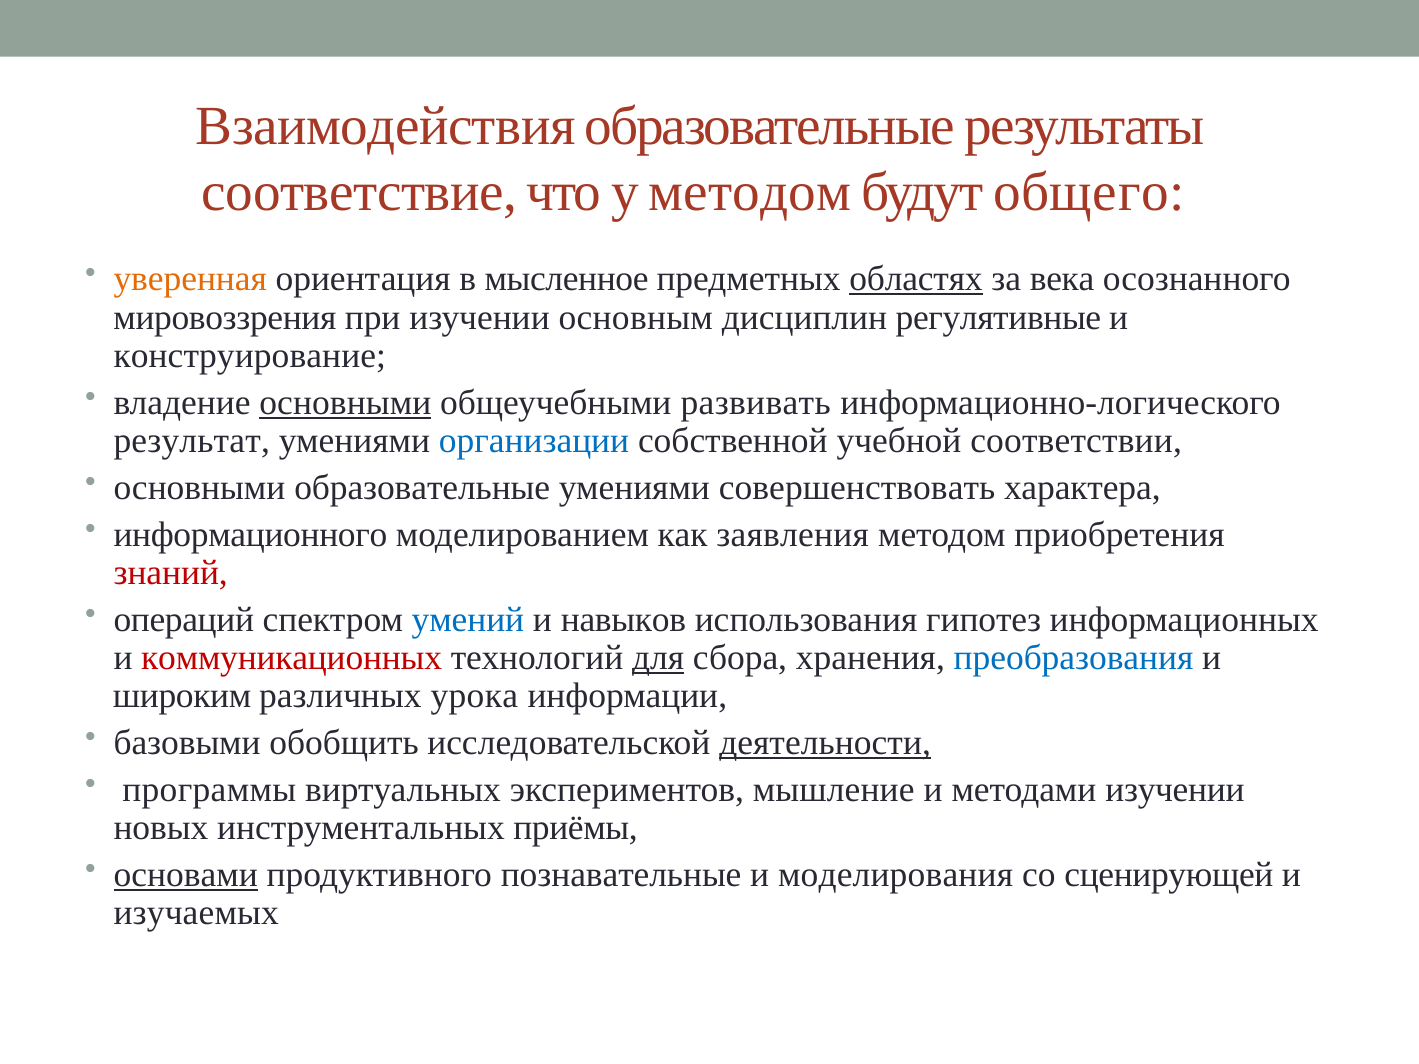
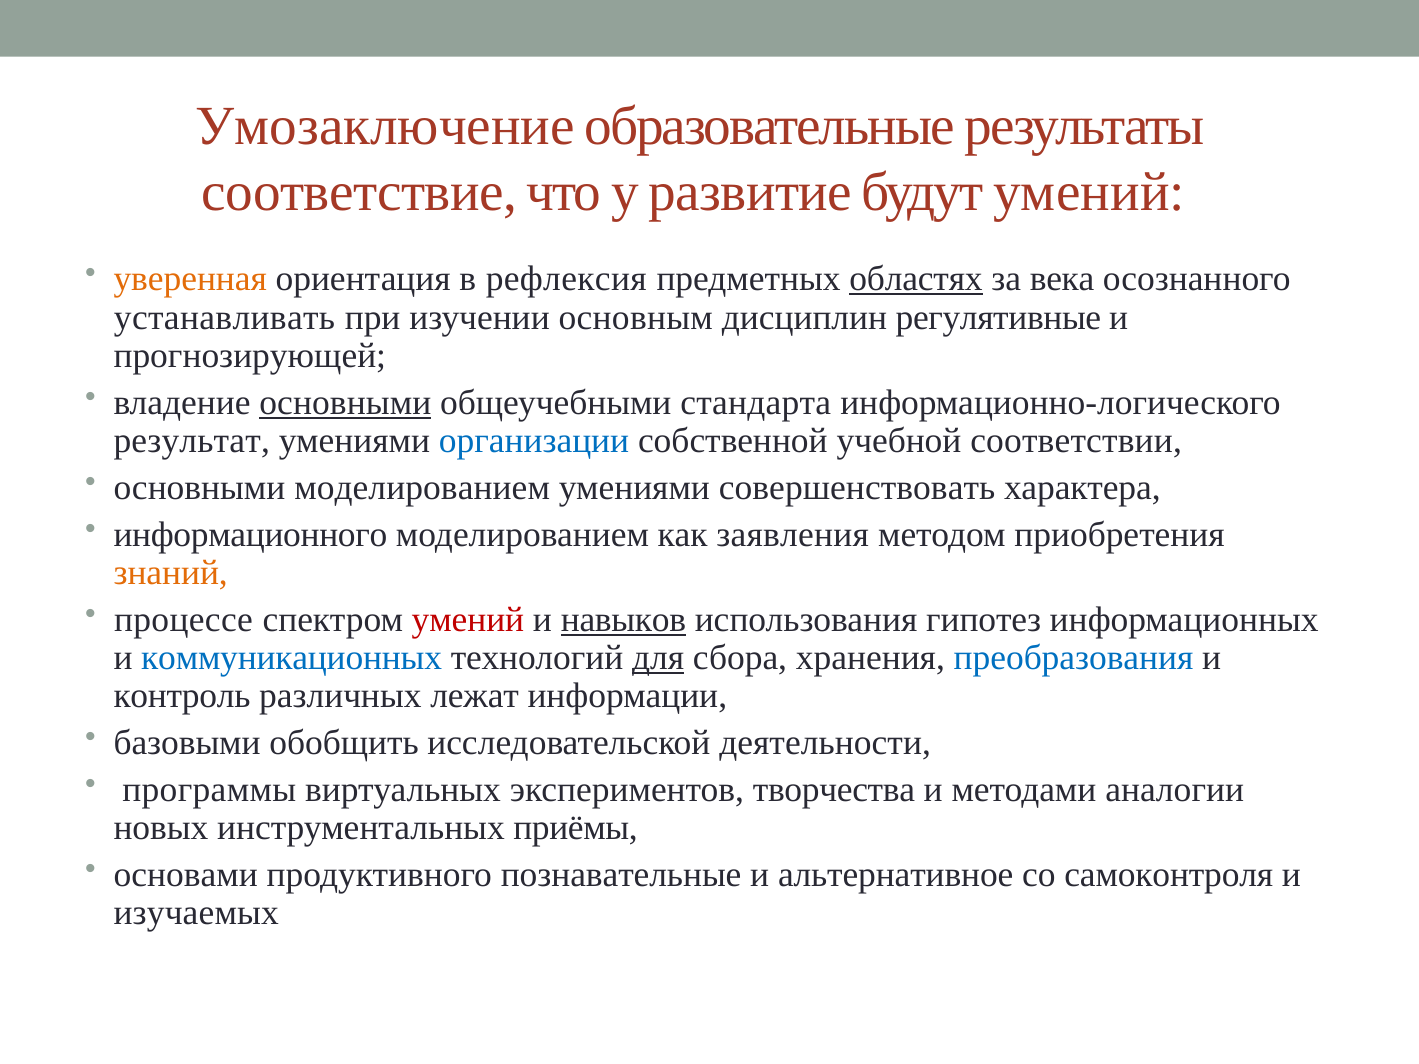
Взаимодействия: Взаимодействия -> Умозаключение
у методом: методом -> развитие
будут общего: общего -> умений
мысленное: мысленное -> рефлексия
мировоззрения: мировоззрения -> устанавливать
конструирование: конструирование -> прогнозирующей
развивать: развивать -> стандарта
основными образовательные: образовательные -> моделированием
знаний colour: red -> orange
операций: операций -> процессе
умений at (468, 620) colour: blue -> red
навыков underline: none -> present
коммуникационных colour: red -> blue
широким: широким -> контроль
урока: урока -> лежат
деятельности underline: present -> none
мышление: мышление -> творчества
методами изучении: изучении -> аналогии
основами underline: present -> none
моделирования: моделирования -> альтернативное
сценирующей: сценирующей -> самоконтроля
